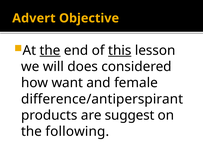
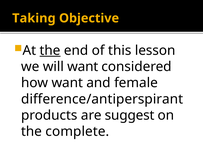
Advert: Advert -> Taking
this underline: present -> none
will does: does -> want
following: following -> complete
